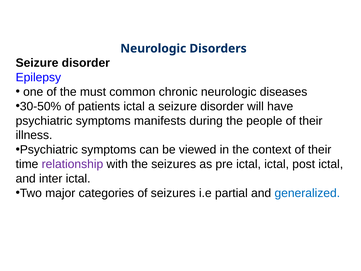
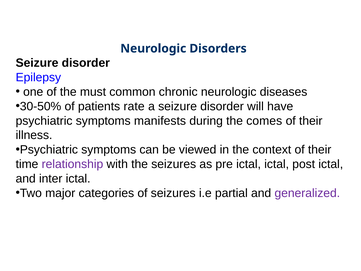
patients ictal: ictal -> rate
people: people -> comes
generalized colour: blue -> purple
